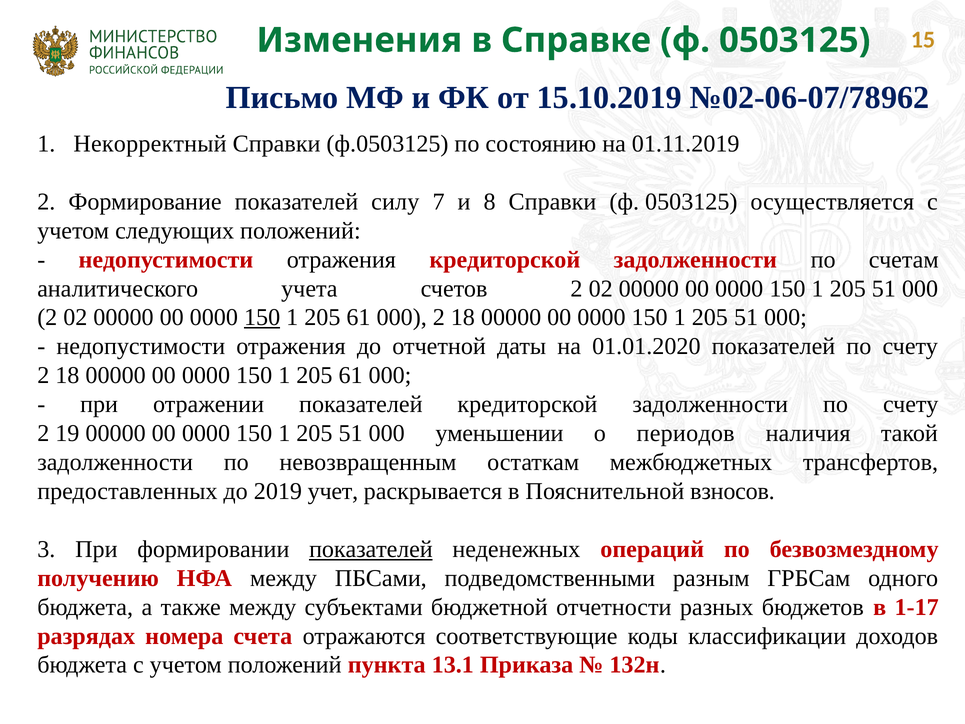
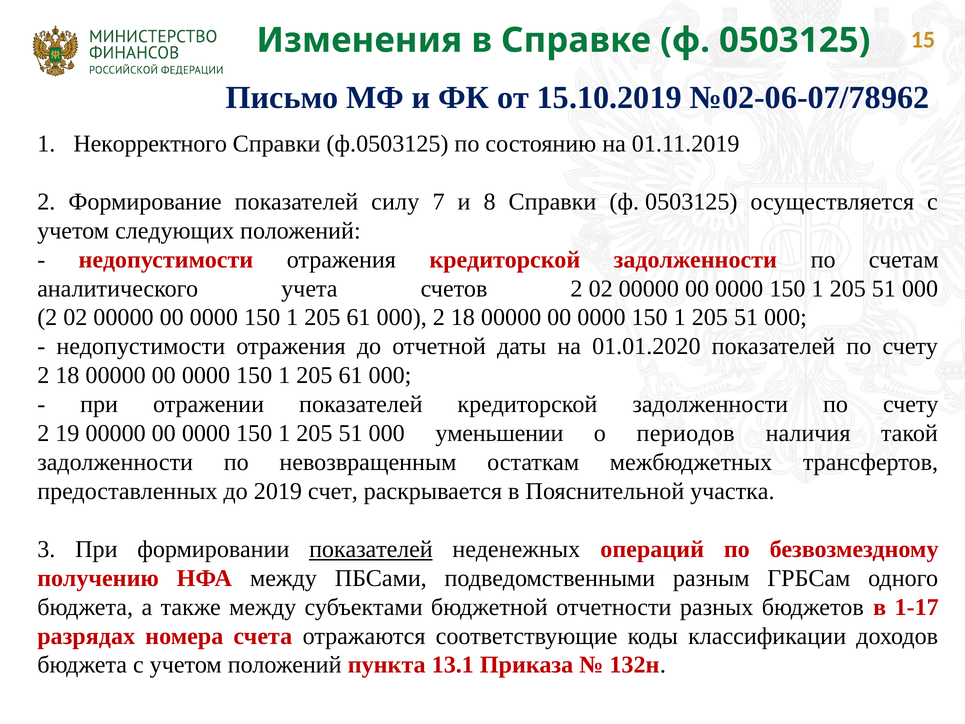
Некорректный: Некорректный -> Некорректного
150 at (262, 317) underline: present -> none
учет: учет -> счет
взносов: взносов -> участка
